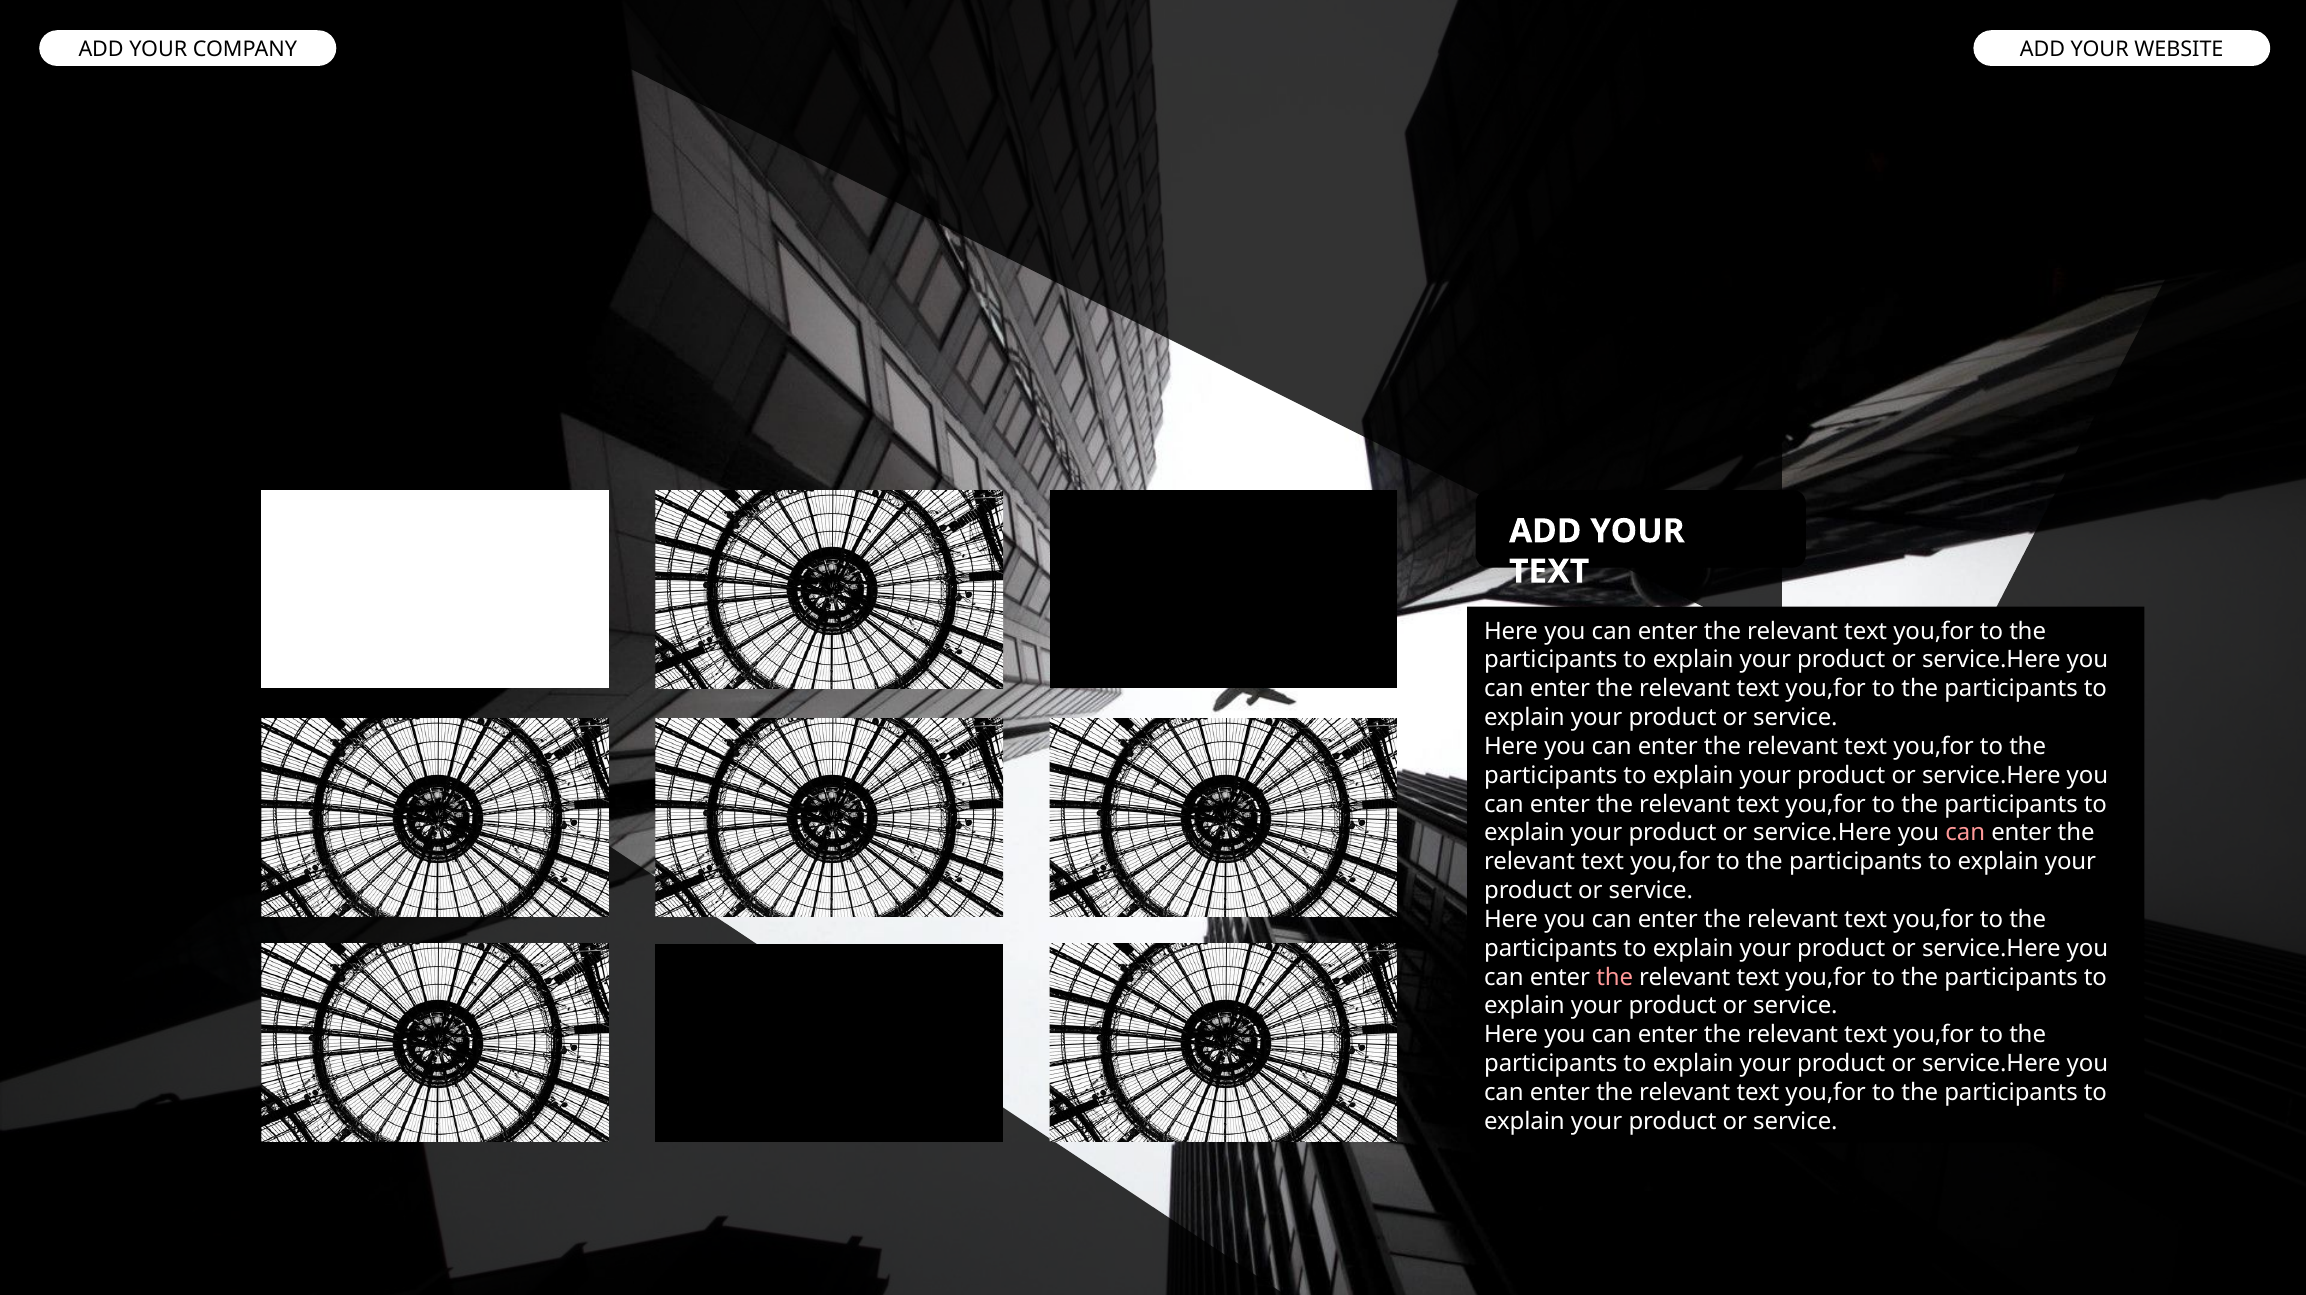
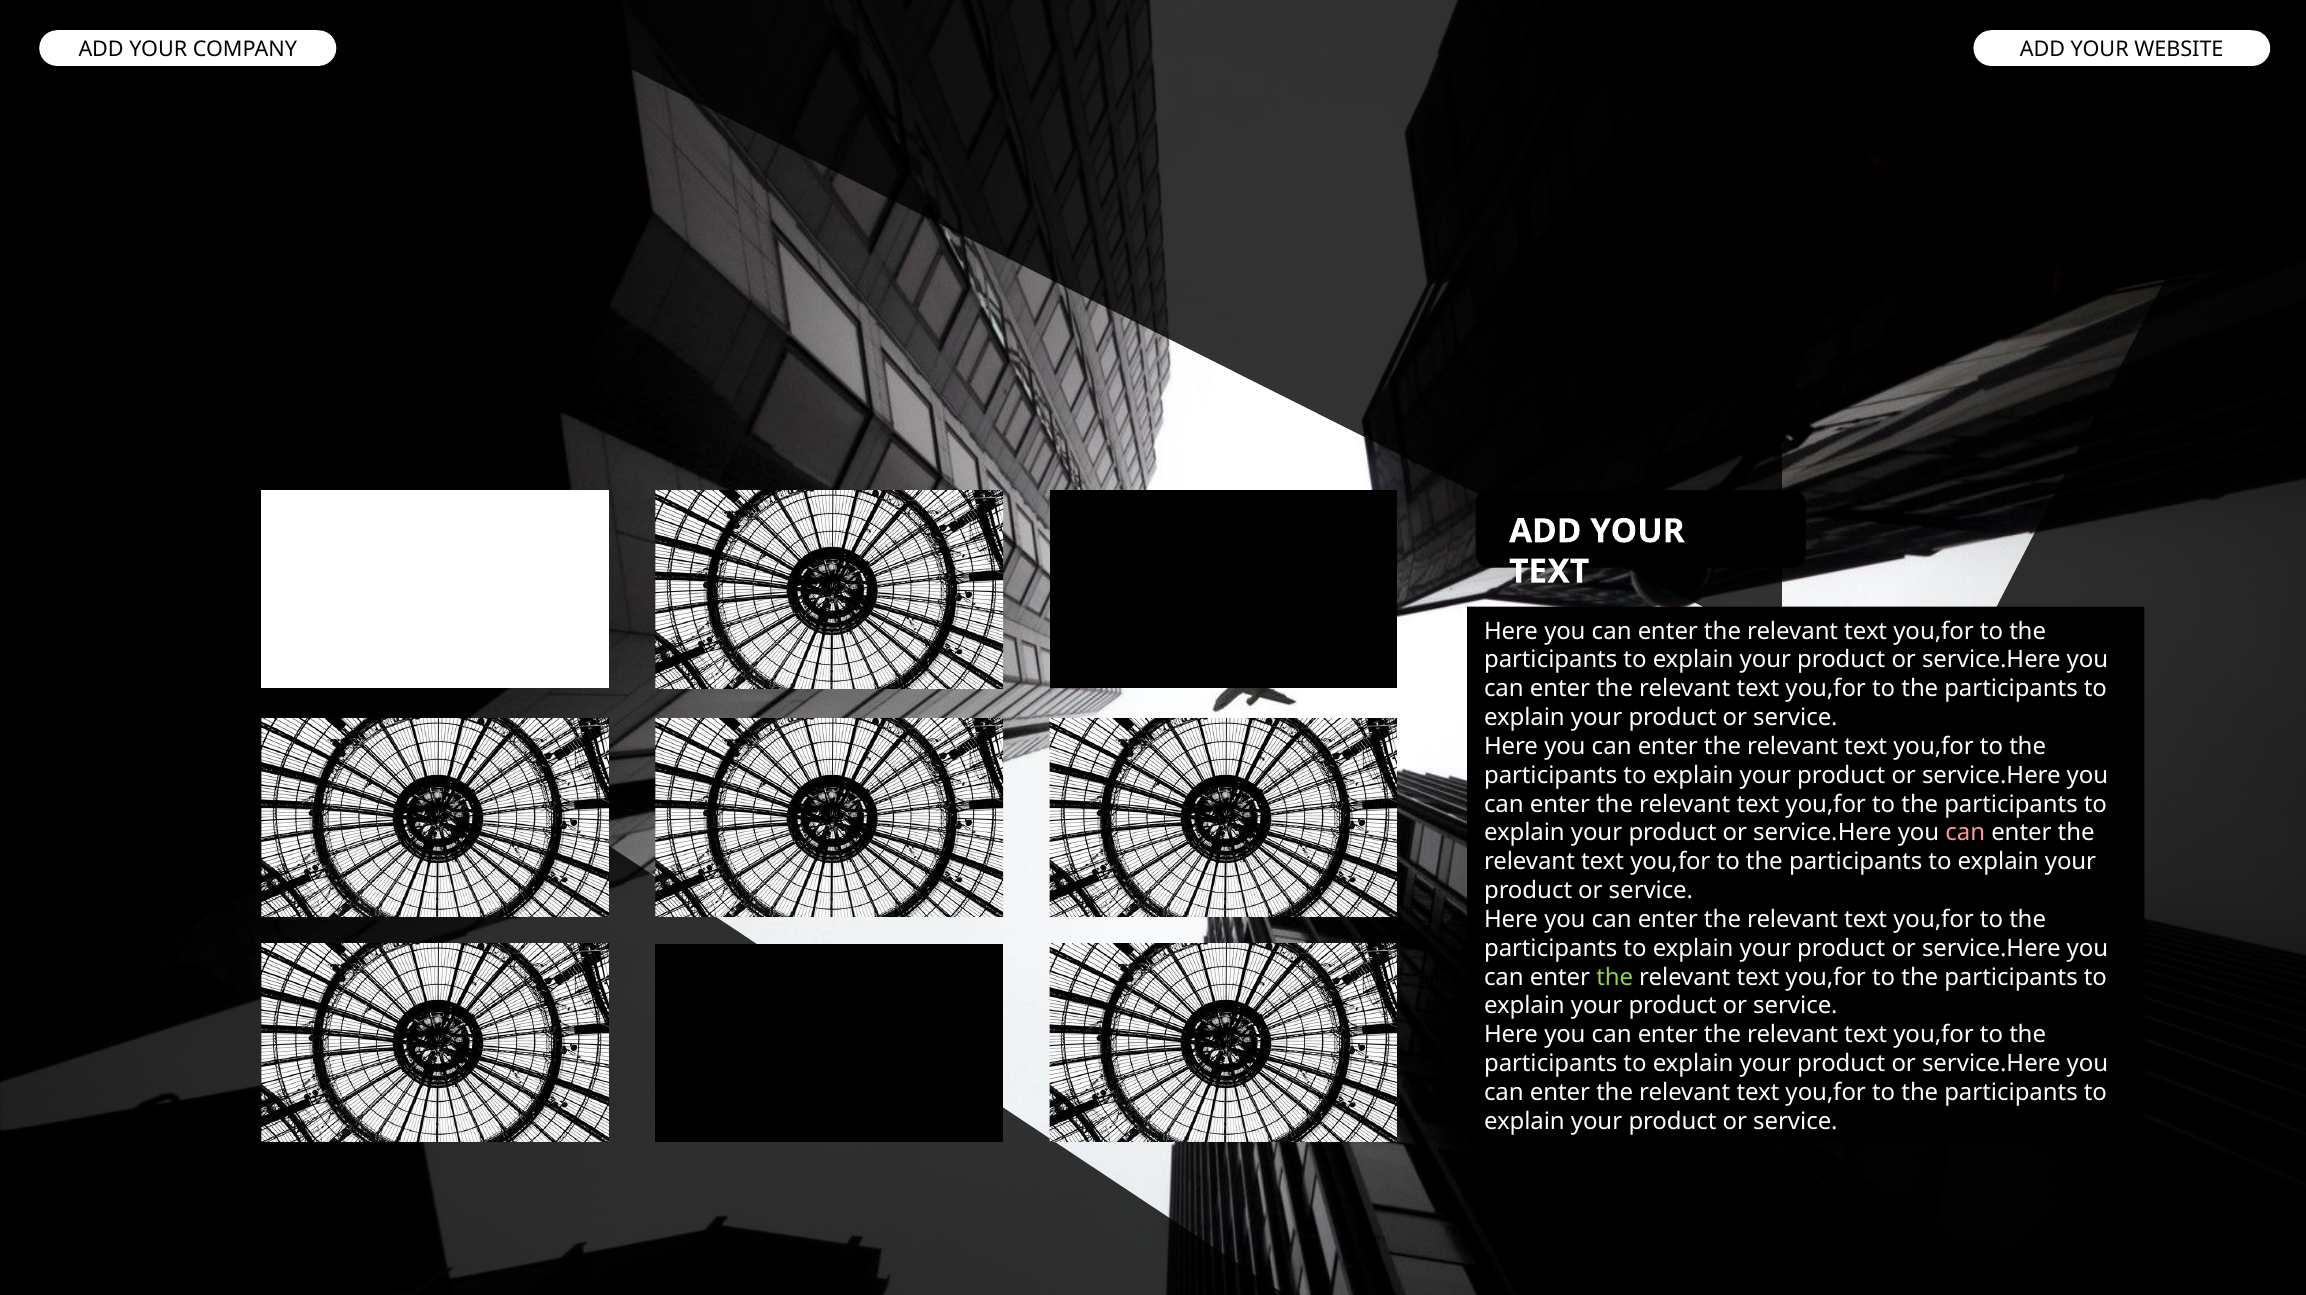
the at (1615, 977) colour: pink -> light green
